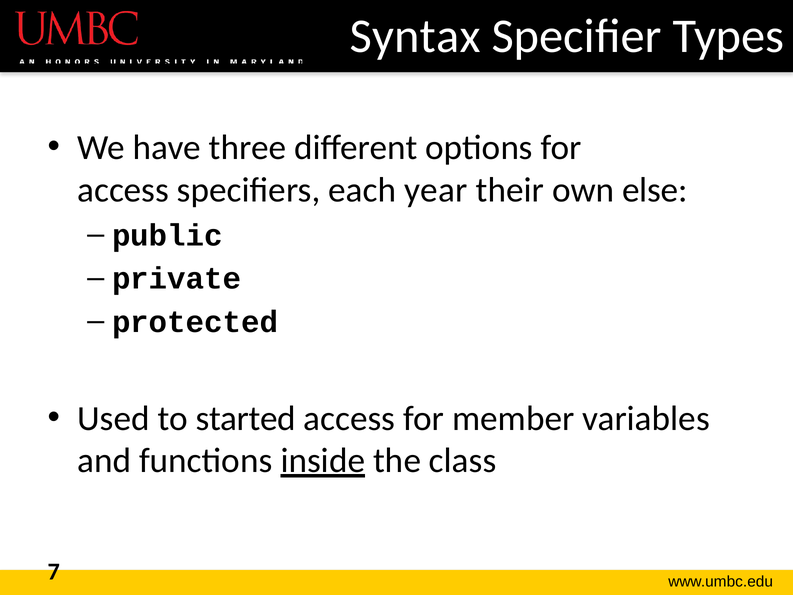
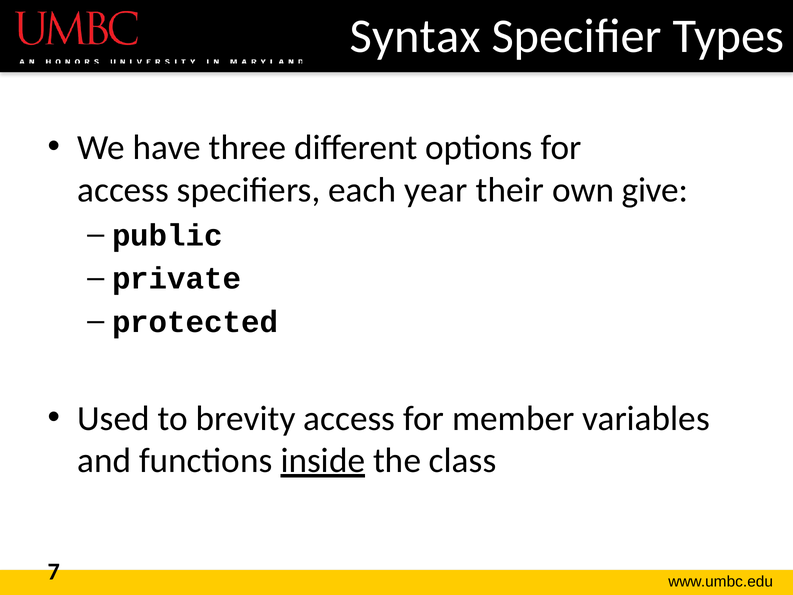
else: else -> give
started: started -> brevity
